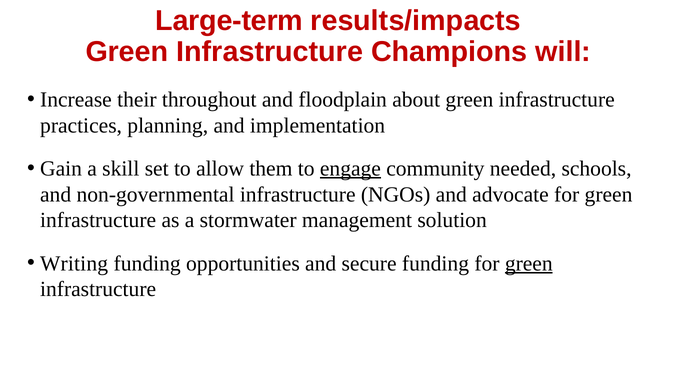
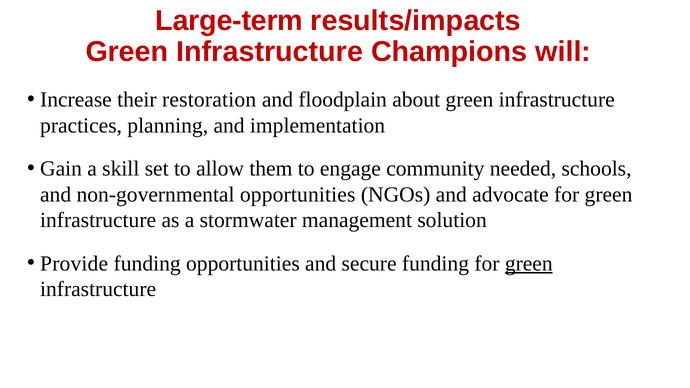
throughout: throughout -> restoration
engage underline: present -> none
non-governmental infrastructure: infrastructure -> opportunities
Writing: Writing -> Provide
